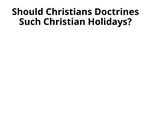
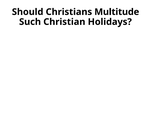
Doctrines: Doctrines -> Multitude
